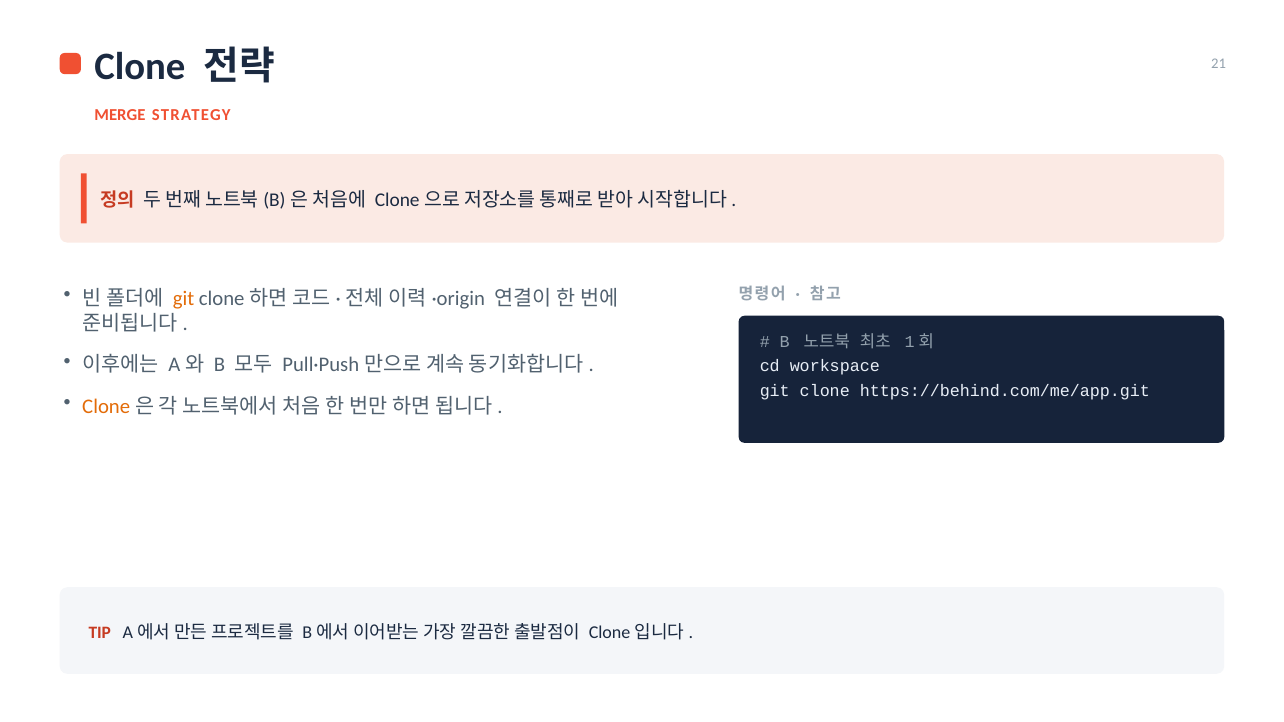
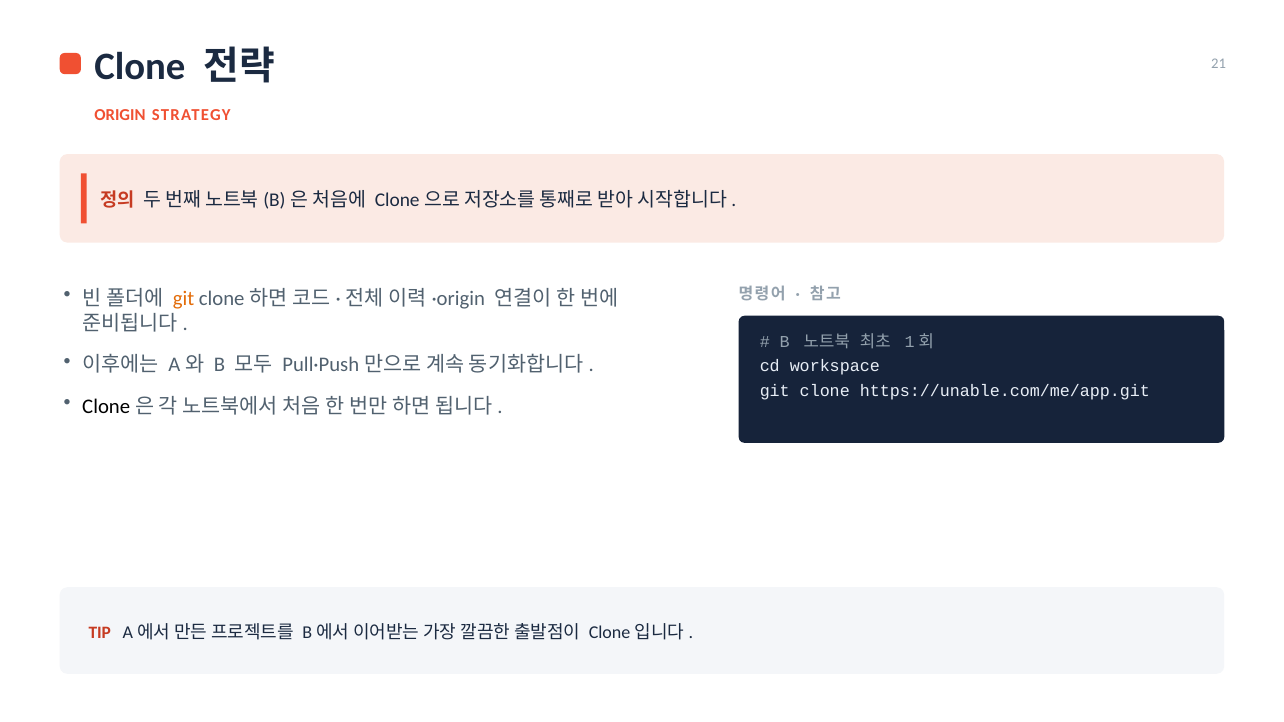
MERGE: MERGE -> ORIGIN
https://behind.com/me/app.git: https://behind.com/me/app.git -> https://unable.com/me/app.git
Clone at (106, 407) colour: orange -> black
